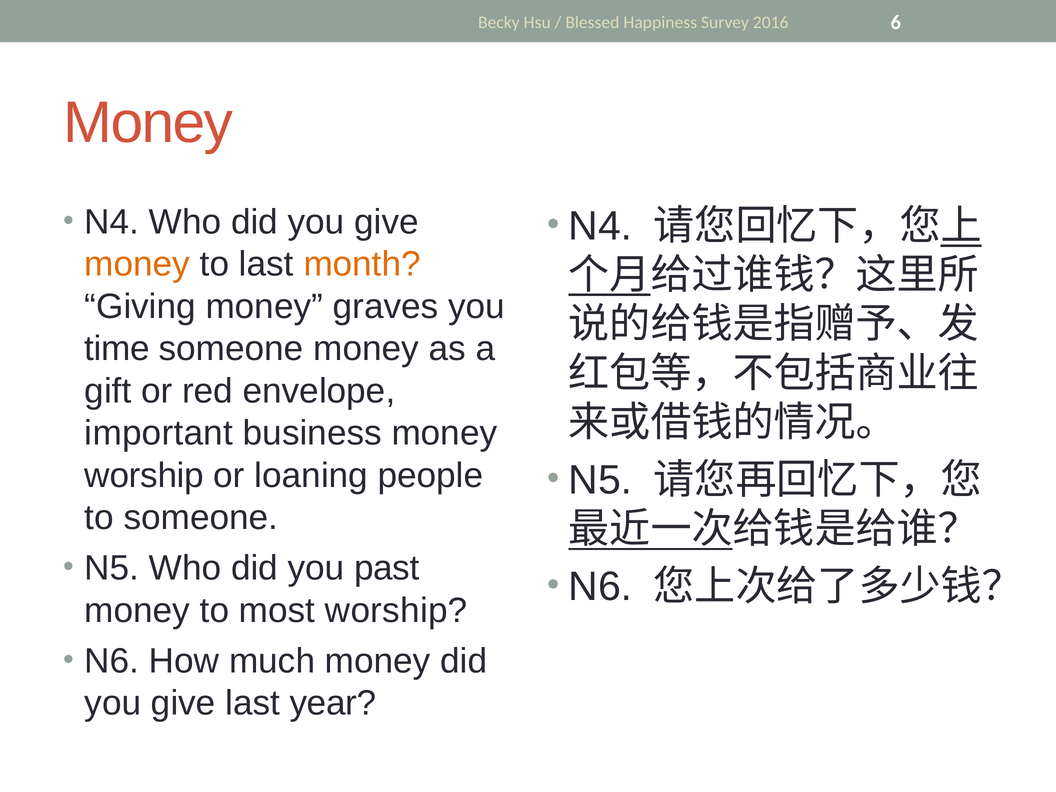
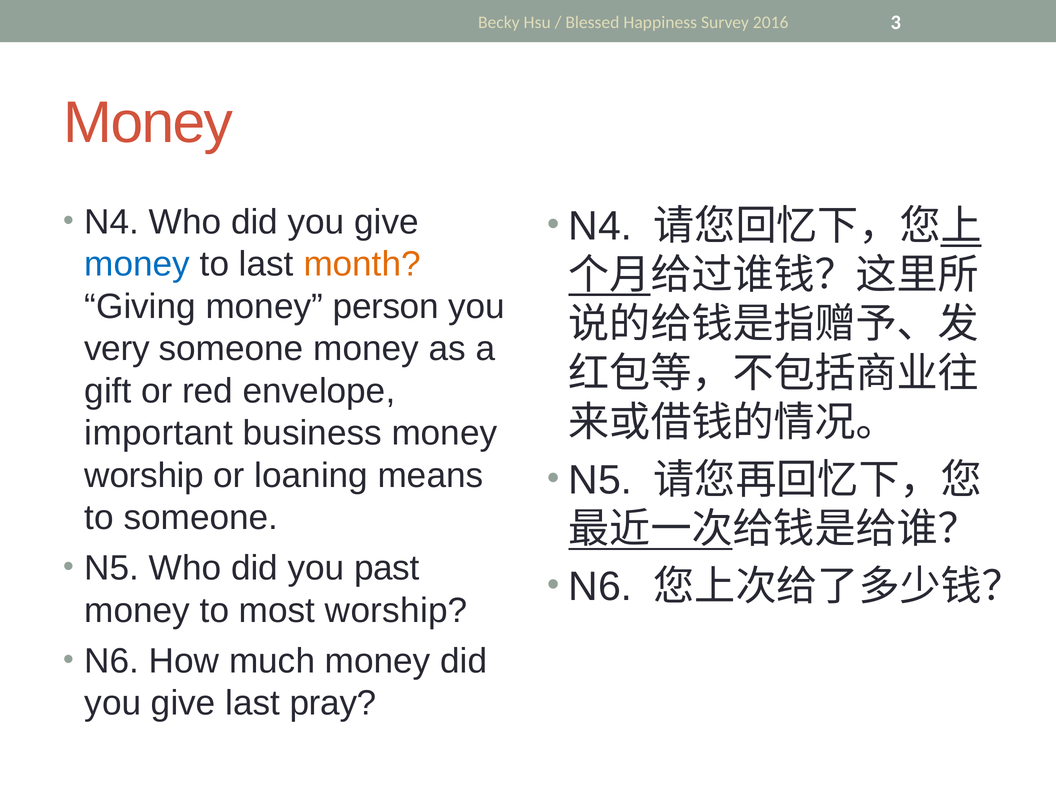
6: 6 -> 3
money at (137, 264) colour: orange -> blue
graves: graves -> person
time: time -> very
people: people -> means
year: year -> pray
